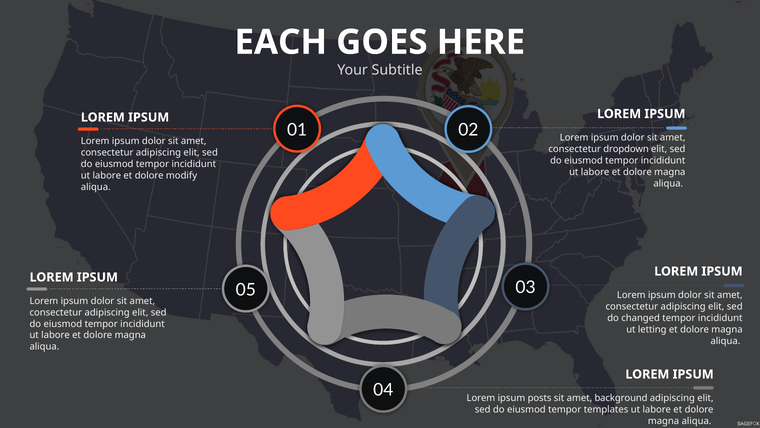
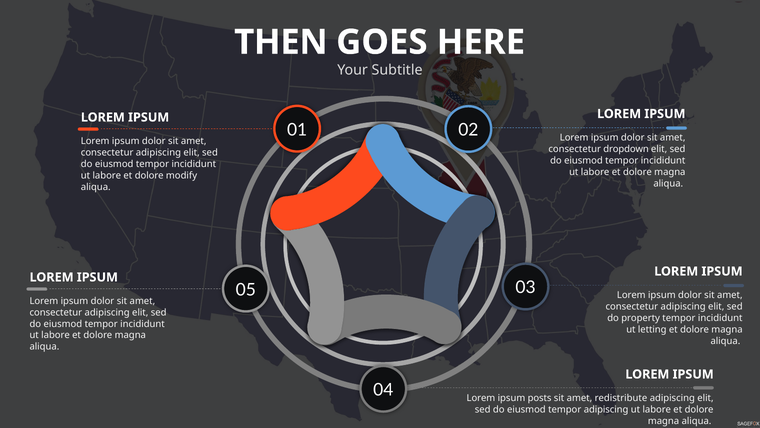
EACH: EACH -> THEN
changed: changed -> property
background: background -> redistribute
tempor templates: templates -> adipiscing
